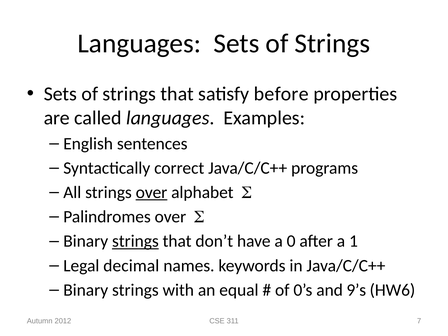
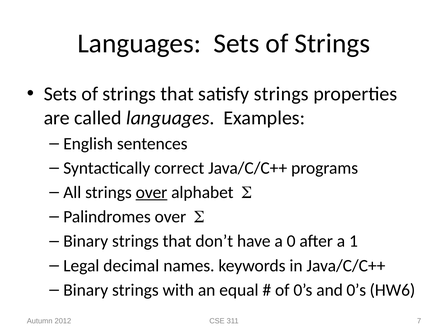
satisfy before: before -> strings
strings at (135, 241) underline: present -> none
and 9’s: 9’s -> 0’s
